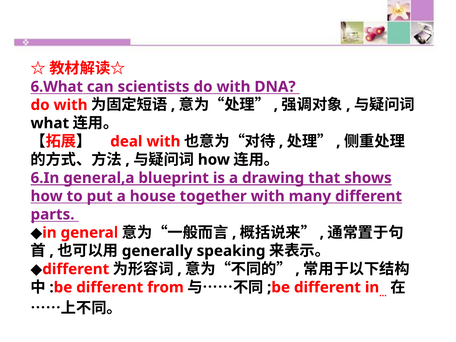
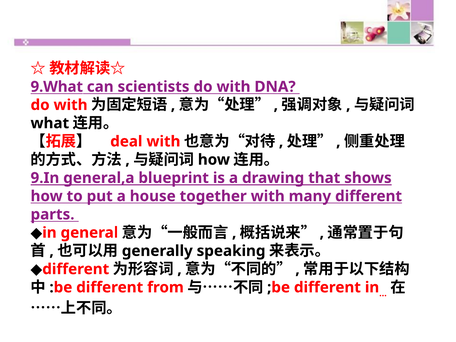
6.What: 6.What -> 9.What
6.In: 6.In -> 9.In
